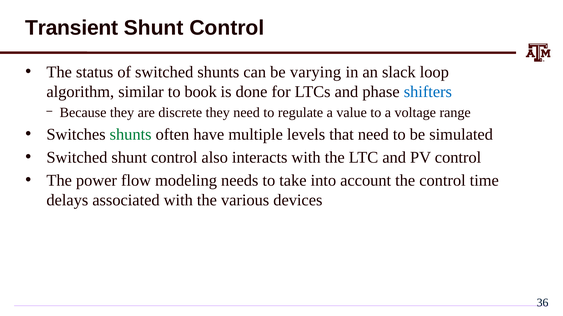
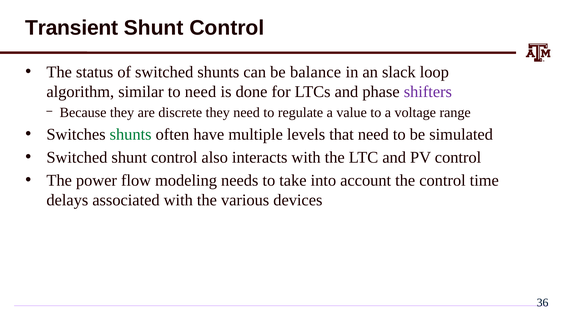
varying: varying -> balance
to book: book -> need
shifters colour: blue -> purple
